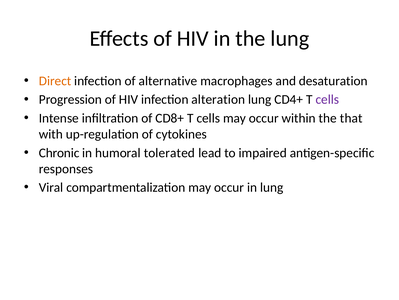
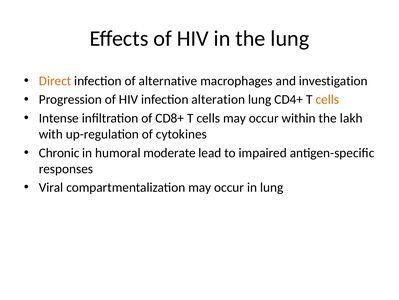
desaturation: desaturation -> investigation
cells at (327, 99) colour: purple -> orange
that: that -> lakh
tolerated: tolerated -> moderate
